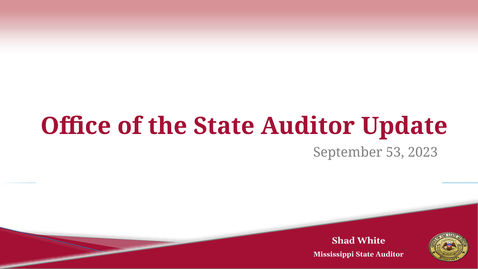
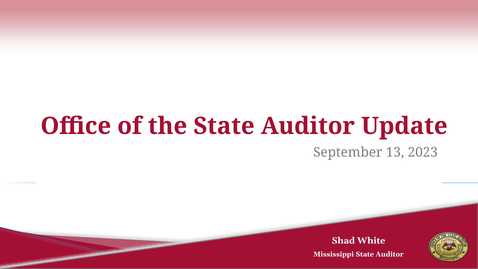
53: 53 -> 13
